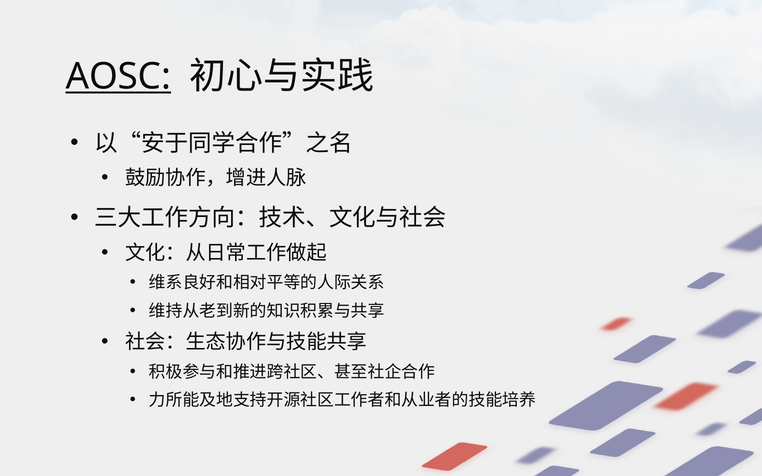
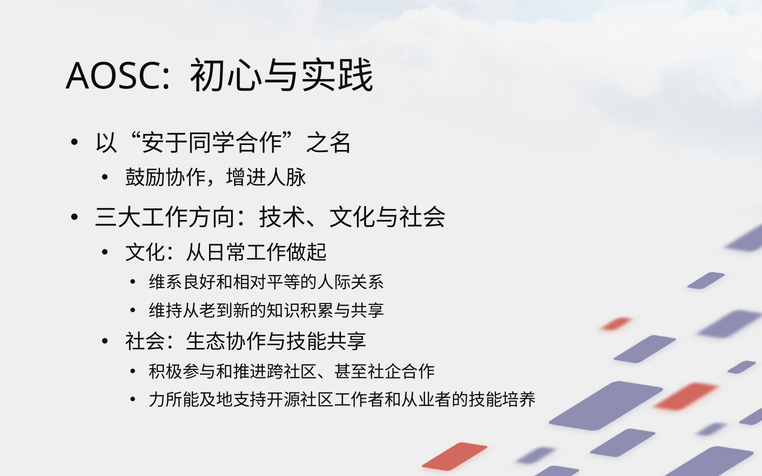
AOSC underline: present -> none
